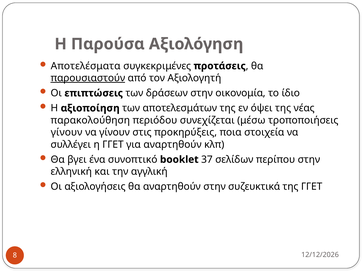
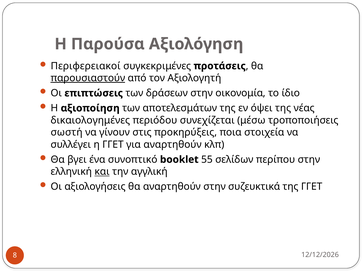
Αποτελέσματα: Αποτελέσματα -> Περιφερειακοί
παρακολούθηση: παρακολούθηση -> δικαιολογημένες
γίνουν at (67, 132): γίνουν -> σωστή
37: 37 -> 55
και underline: none -> present
